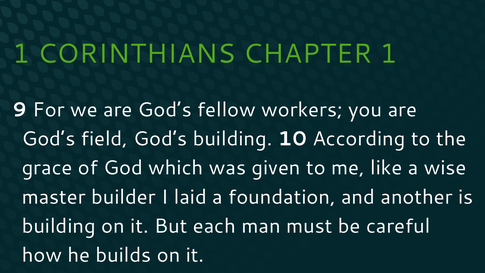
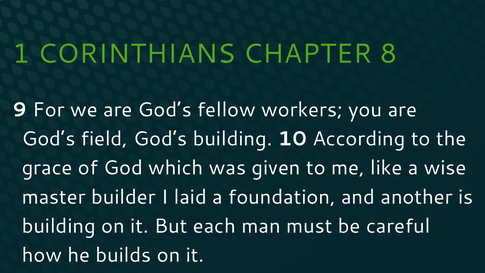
CHAPTER 1: 1 -> 8
